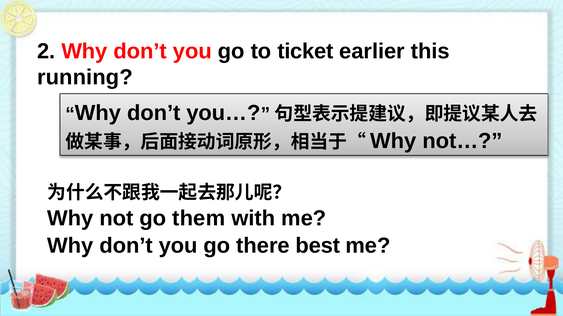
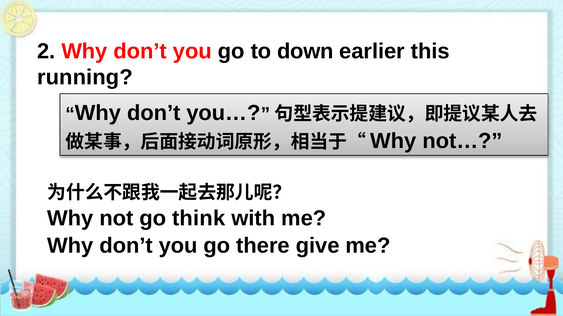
ticket: ticket -> down
them: them -> think
best: best -> give
